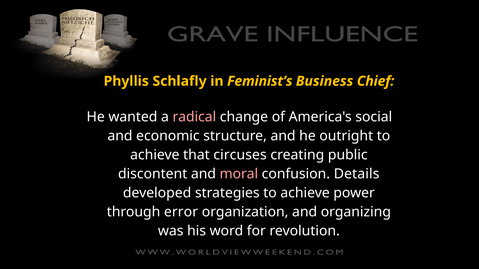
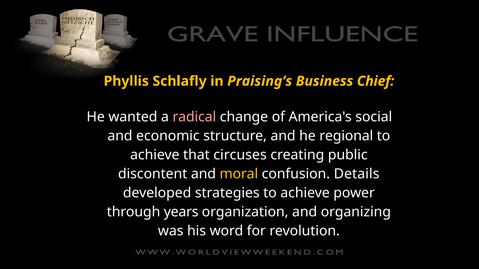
Feminist’s: Feminist’s -> Praising’s
outright: outright -> regional
moral colour: pink -> yellow
error: error -> years
